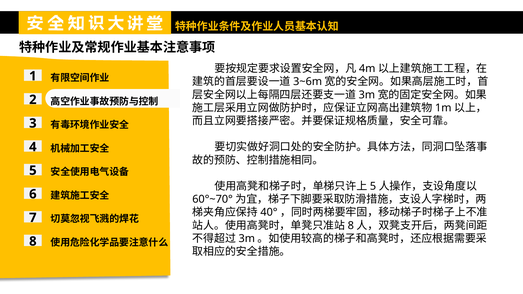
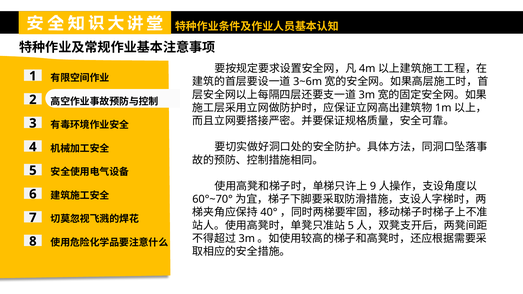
5 at (373, 186): 5 -> 9
8 at (351, 226): 8 -> 5
